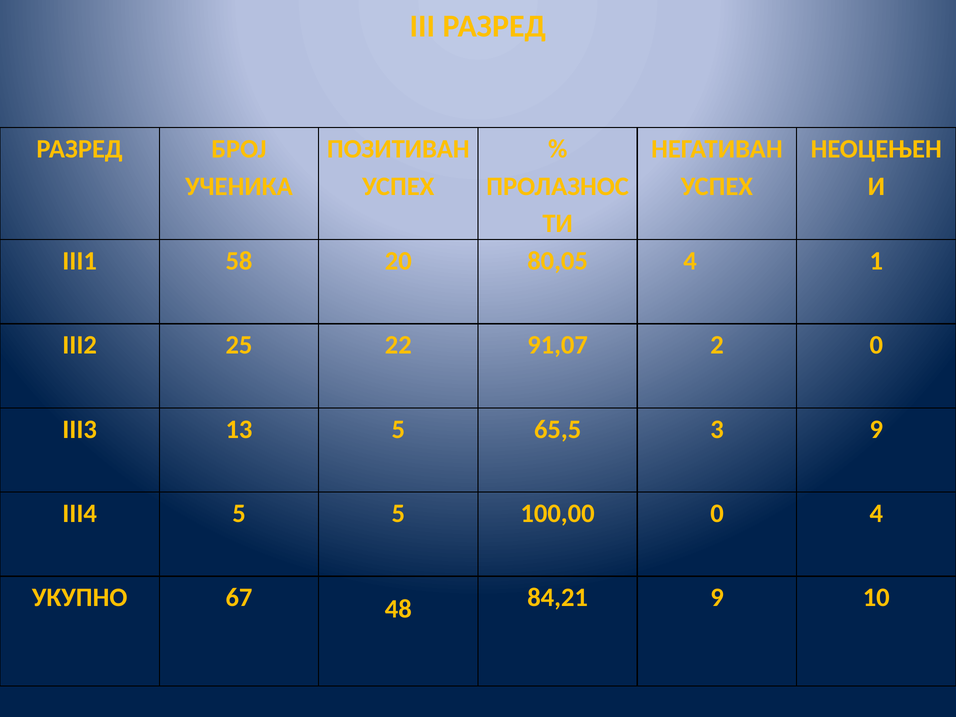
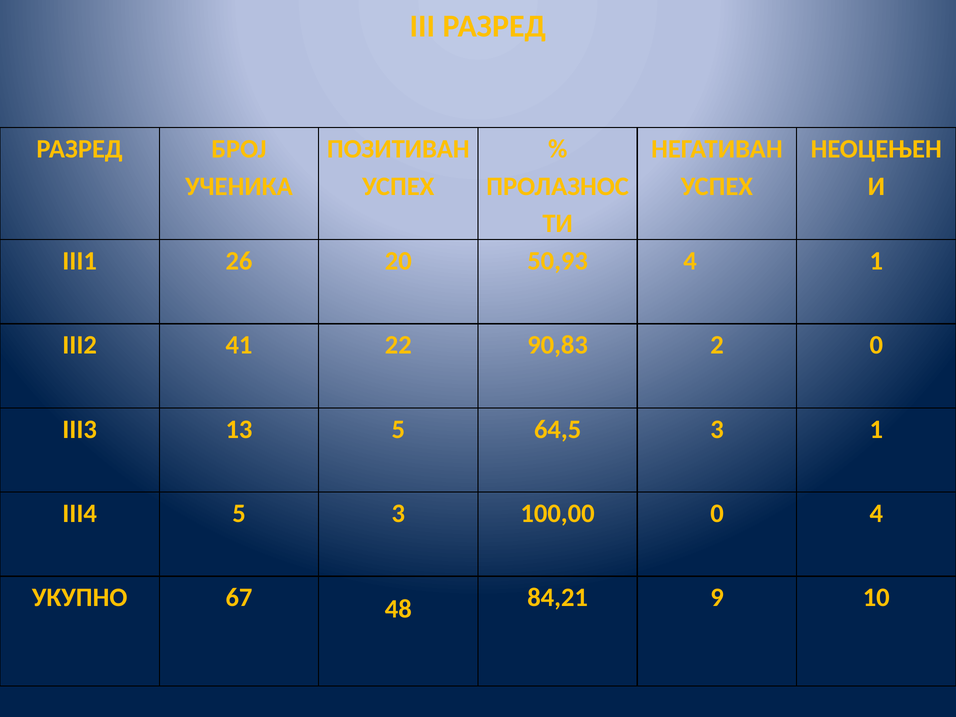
58: 58 -> 26
80,05: 80,05 -> 50,93
25: 25 -> 41
91,07: 91,07 -> 90,83
65,5: 65,5 -> 64,5
3 9: 9 -> 1
5 5: 5 -> 3
